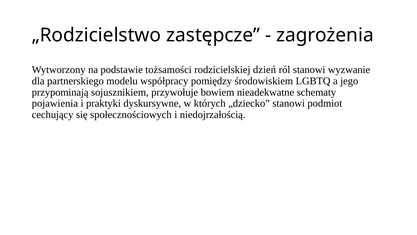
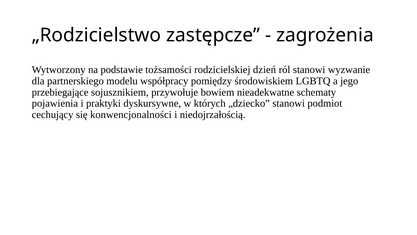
przypominają: przypominają -> przebiegające
społecznościowych: społecznościowych -> konwencjonalności
